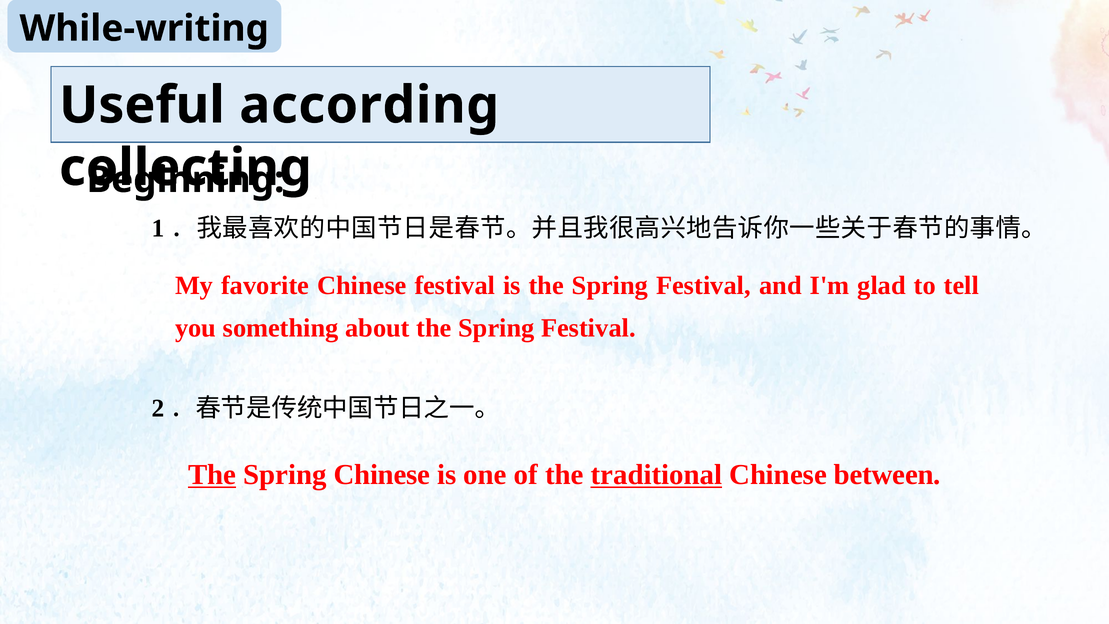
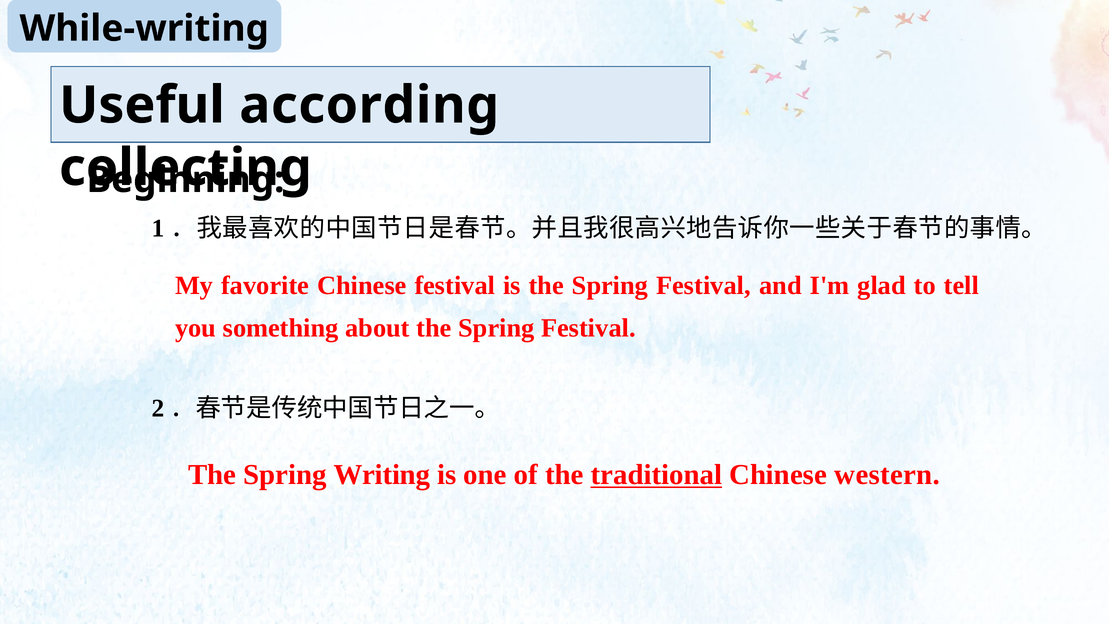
The at (212, 475) underline: present -> none
Spring Chinese: Chinese -> Writing
between: between -> western
